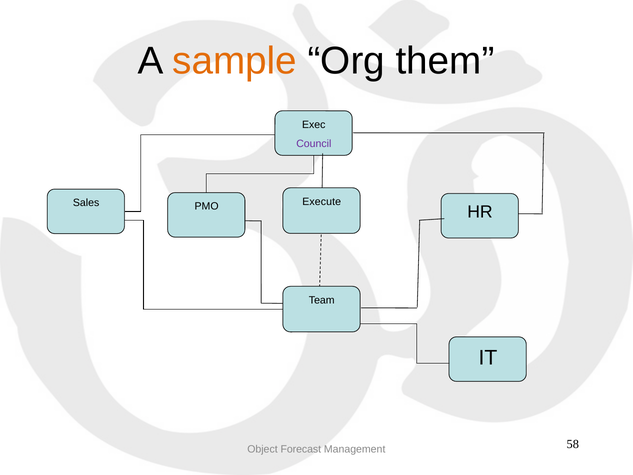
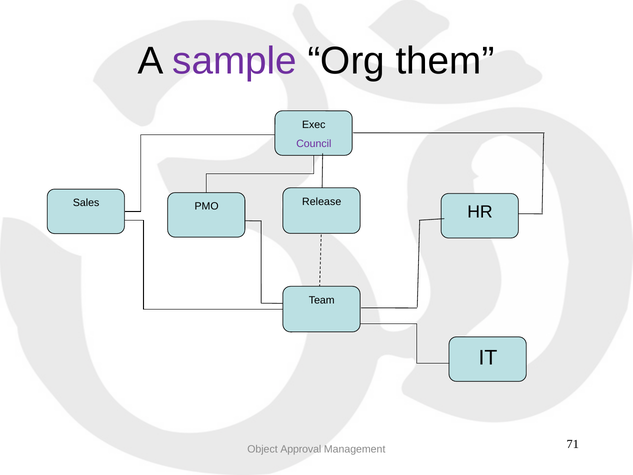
sample colour: orange -> purple
Execute: Execute -> Release
Forecast: Forecast -> Approval
58: 58 -> 71
